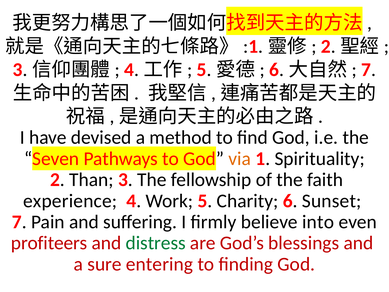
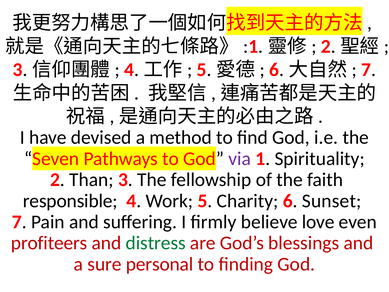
via colour: orange -> purple
experience: experience -> responsible
into: into -> love
entering: entering -> personal
